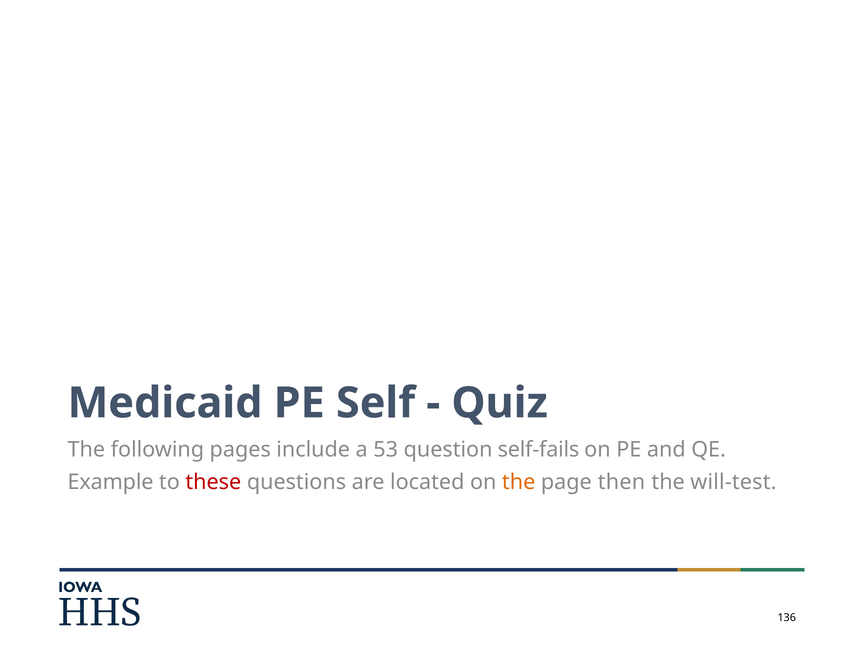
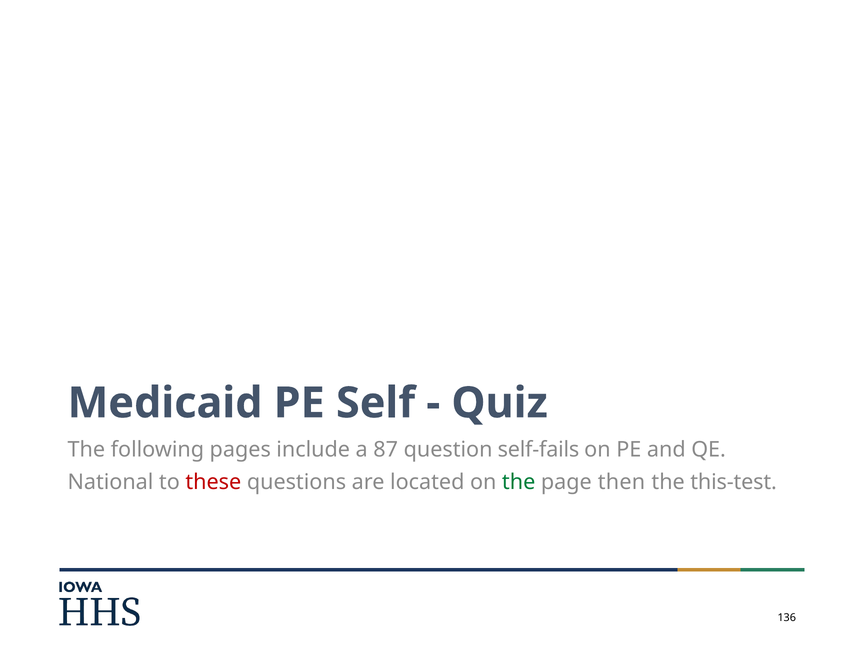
53: 53 -> 87
Example: Example -> National
the at (519, 482) colour: orange -> green
will-test: will-test -> this-test
